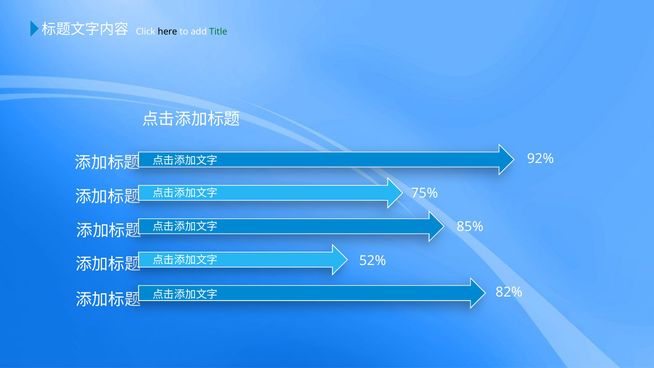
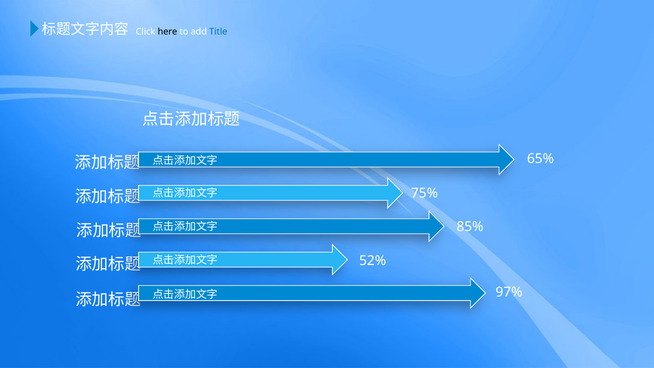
Title colour: green -> blue
92%: 92% -> 65%
82%: 82% -> 97%
